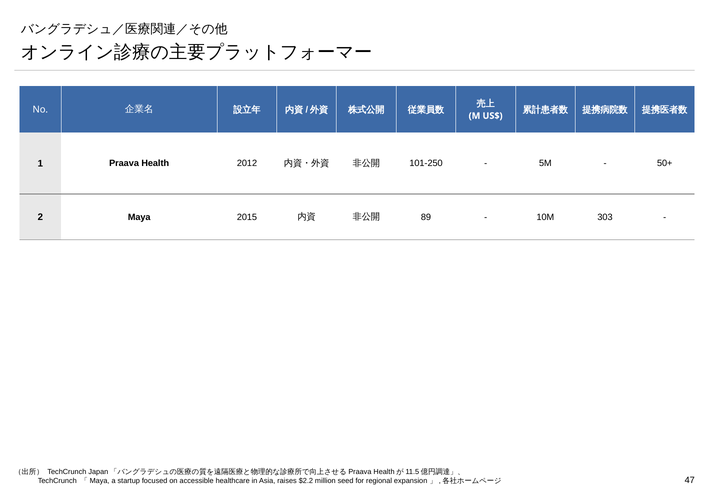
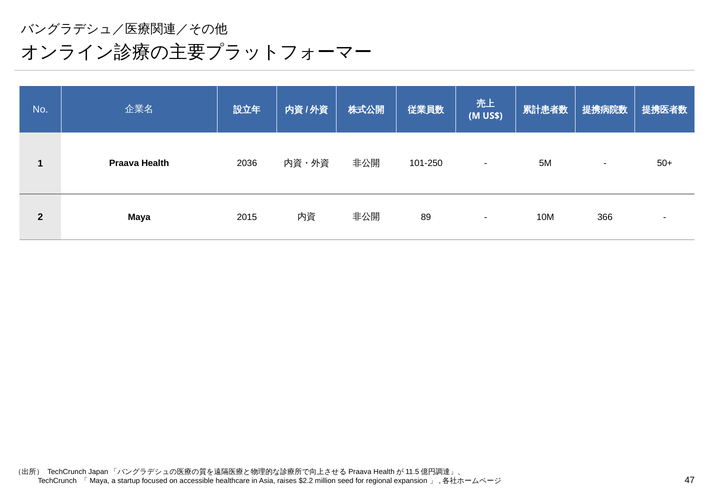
2012: 2012 -> 2036
303: 303 -> 366
